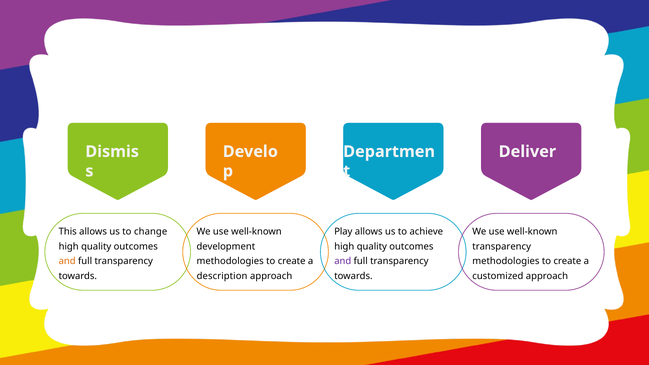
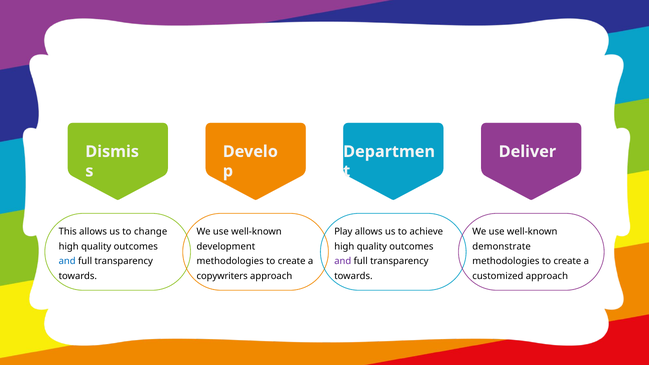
transparency at (502, 247): transparency -> demonstrate
and at (67, 261) colour: orange -> blue
description: description -> copywriters
